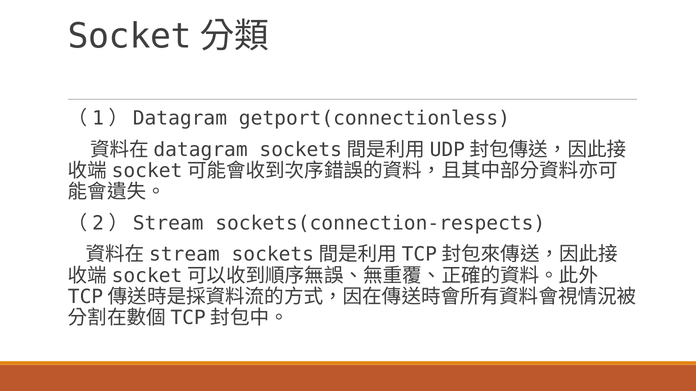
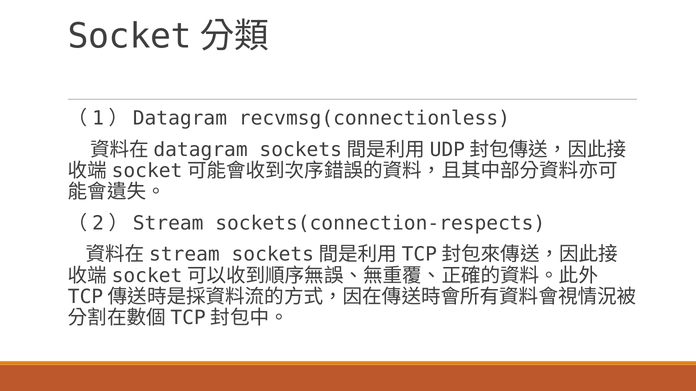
getport(connectionless: getport(connectionless -> recvmsg(connectionless
